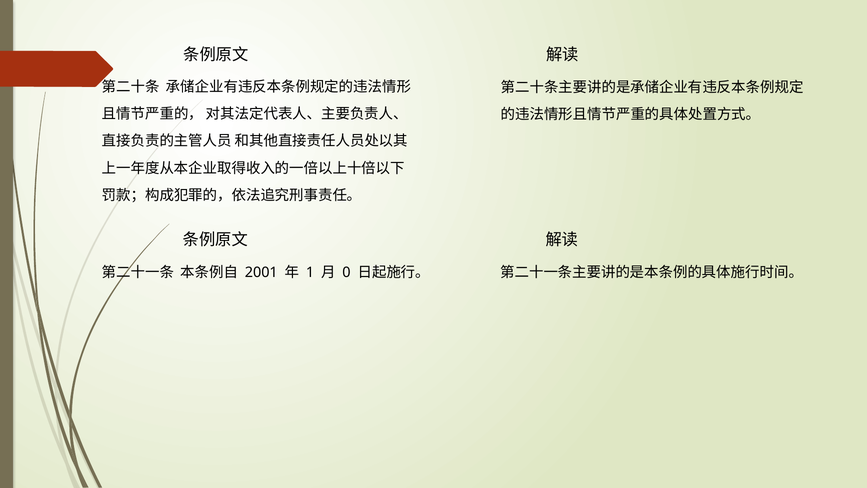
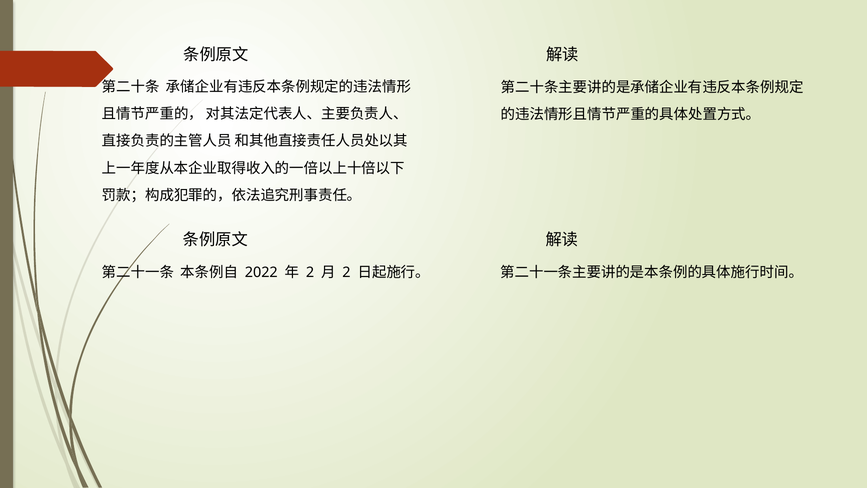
2001: 2001 -> 2022
1 at (310, 272): 1 -> 2
0 at (346, 272): 0 -> 2
